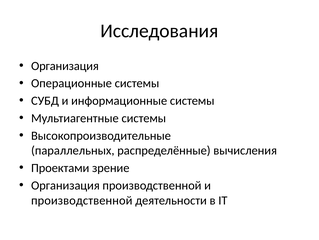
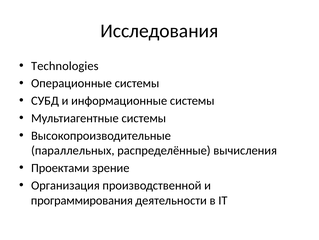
Организация at (65, 66): Организация -> Technologies
производственной at (82, 200): производственной -> программирования
